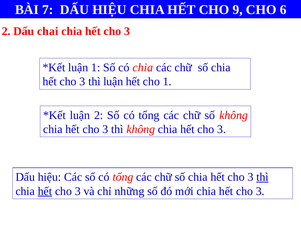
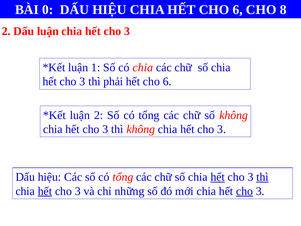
7: 7 -> 0
CHIA HẾT CHO 9: 9 -> 6
6: 6 -> 8
Dấu chai: chai -> luận
thì luận: luận -> phải
1 at (167, 81): 1 -> 6
hết at (218, 177) underline: none -> present
cho at (245, 191) underline: none -> present
